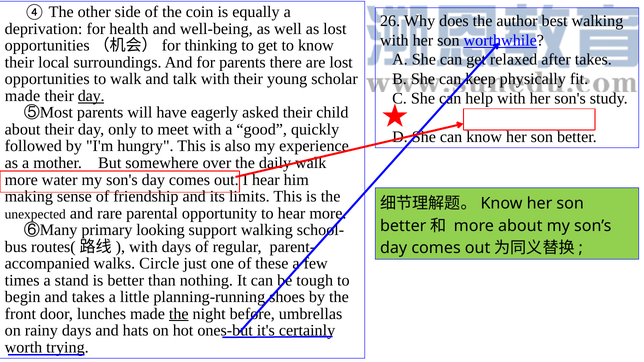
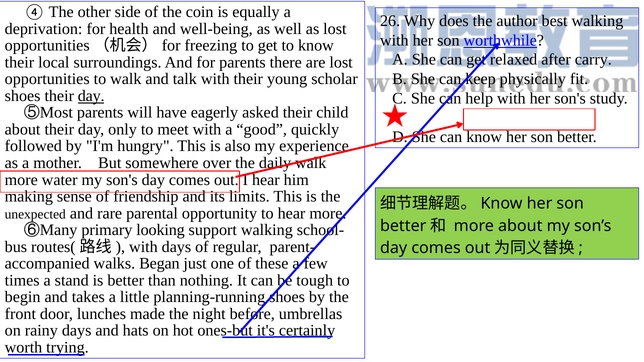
thinking: thinking -> freezing
after takes: takes -> carry
made at (23, 96): made -> shoes
Circle: Circle -> Began
the at (179, 314) underline: present -> none
